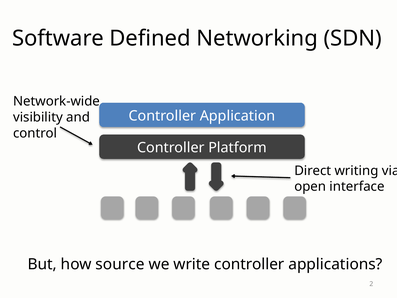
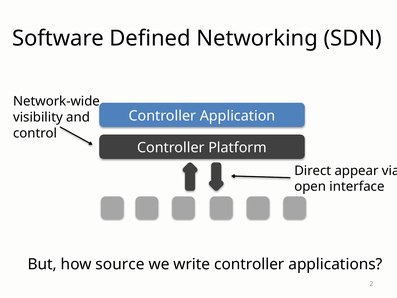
writing: writing -> appear
